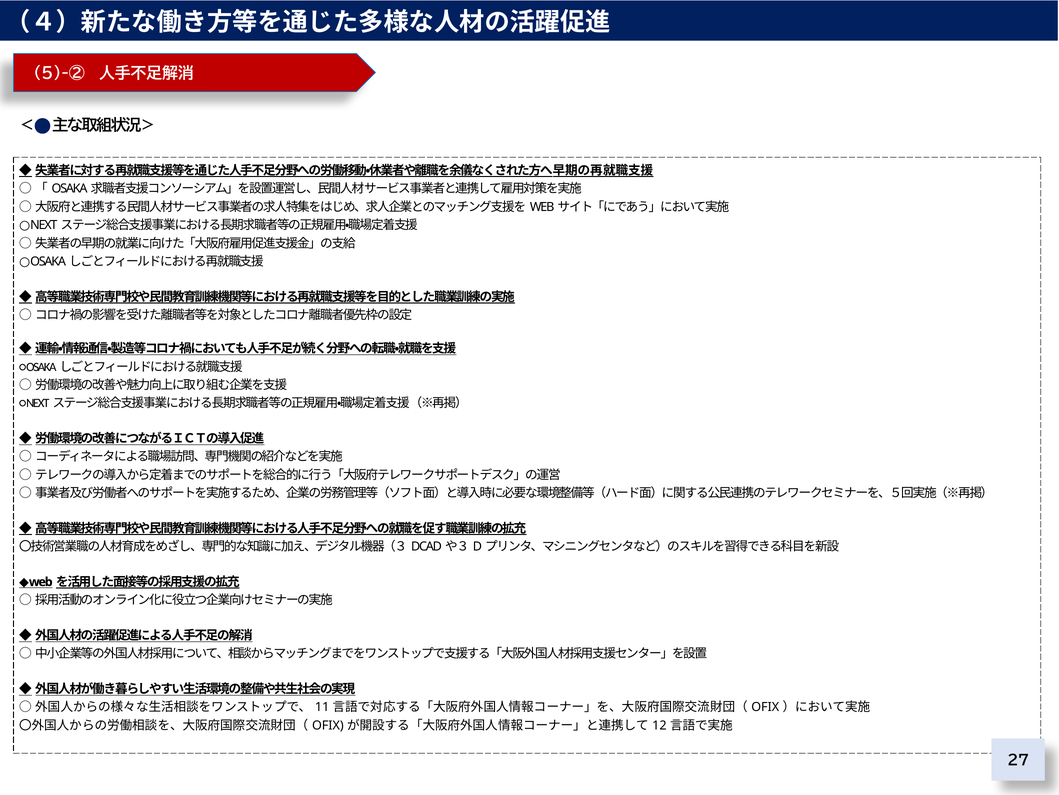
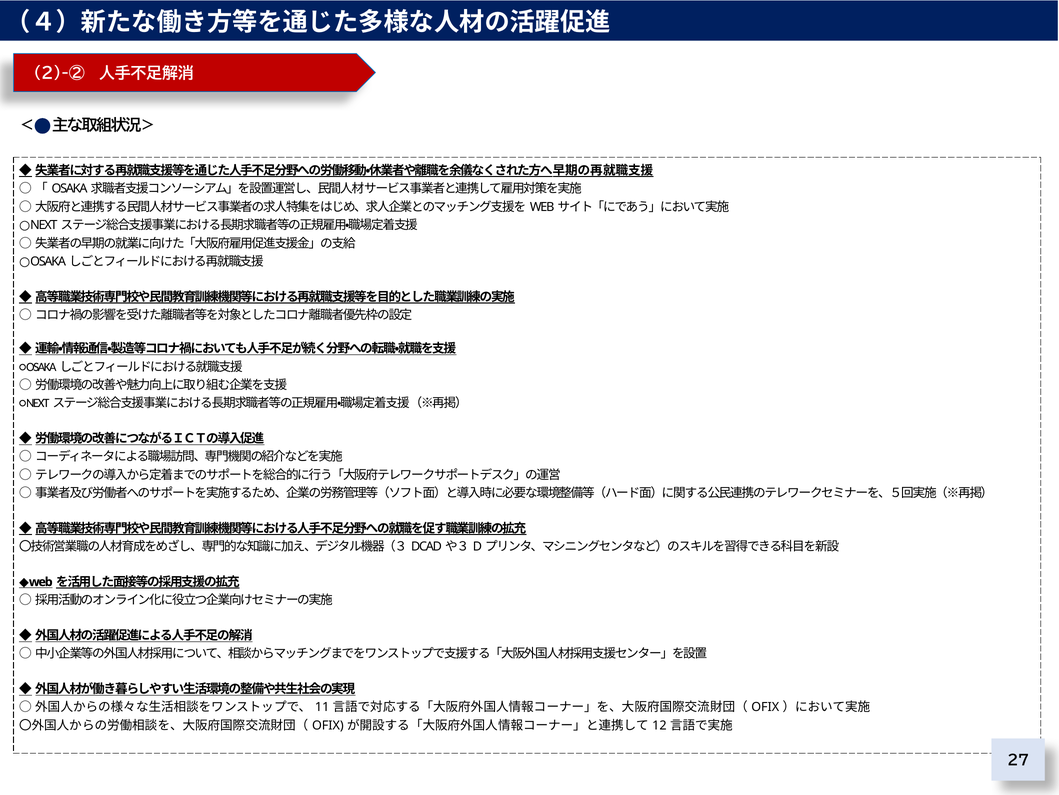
5)-②: 5)-② -> 2)-②
